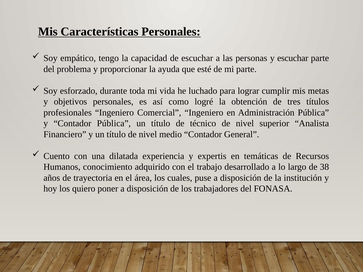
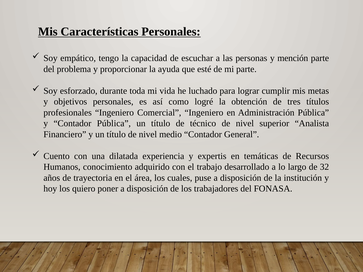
y escuchar: escuchar -> mención
38: 38 -> 32
